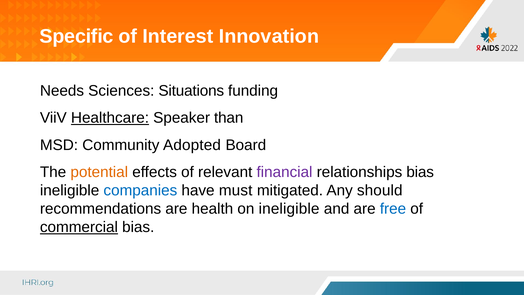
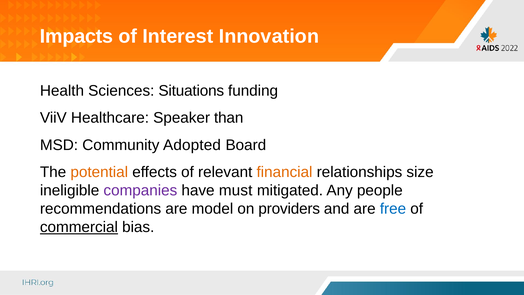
Specific: Specific -> Impacts
Needs: Needs -> Health
Healthcare underline: present -> none
financial colour: purple -> orange
relationships bias: bias -> size
companies colour: blue -> purple
should: should -> people
health: health -> model
on ineligible: ineligible -> providers
